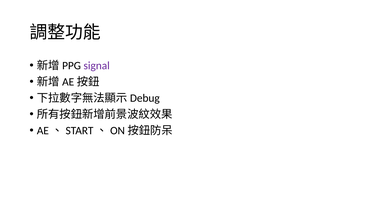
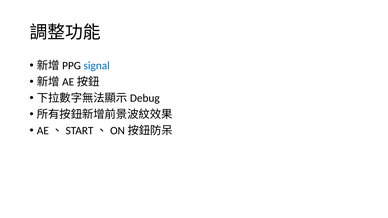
signal colour: purple -> blue
